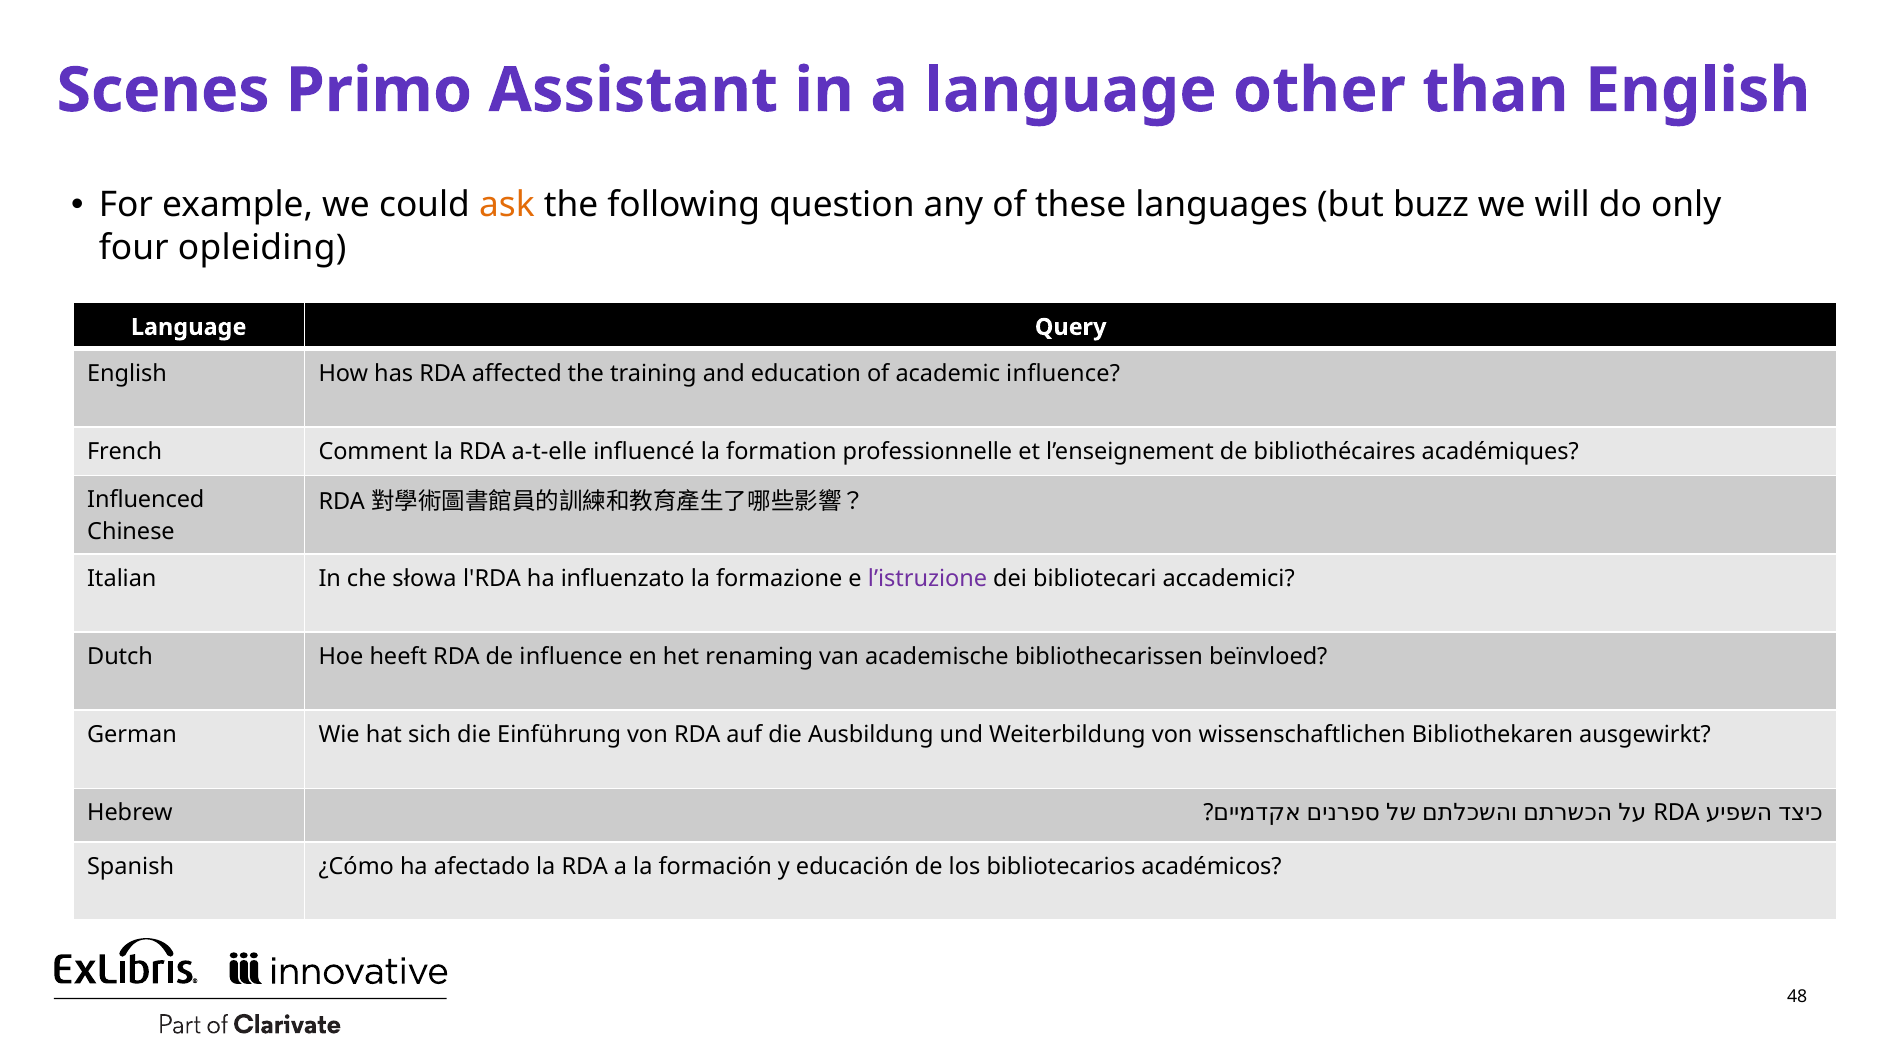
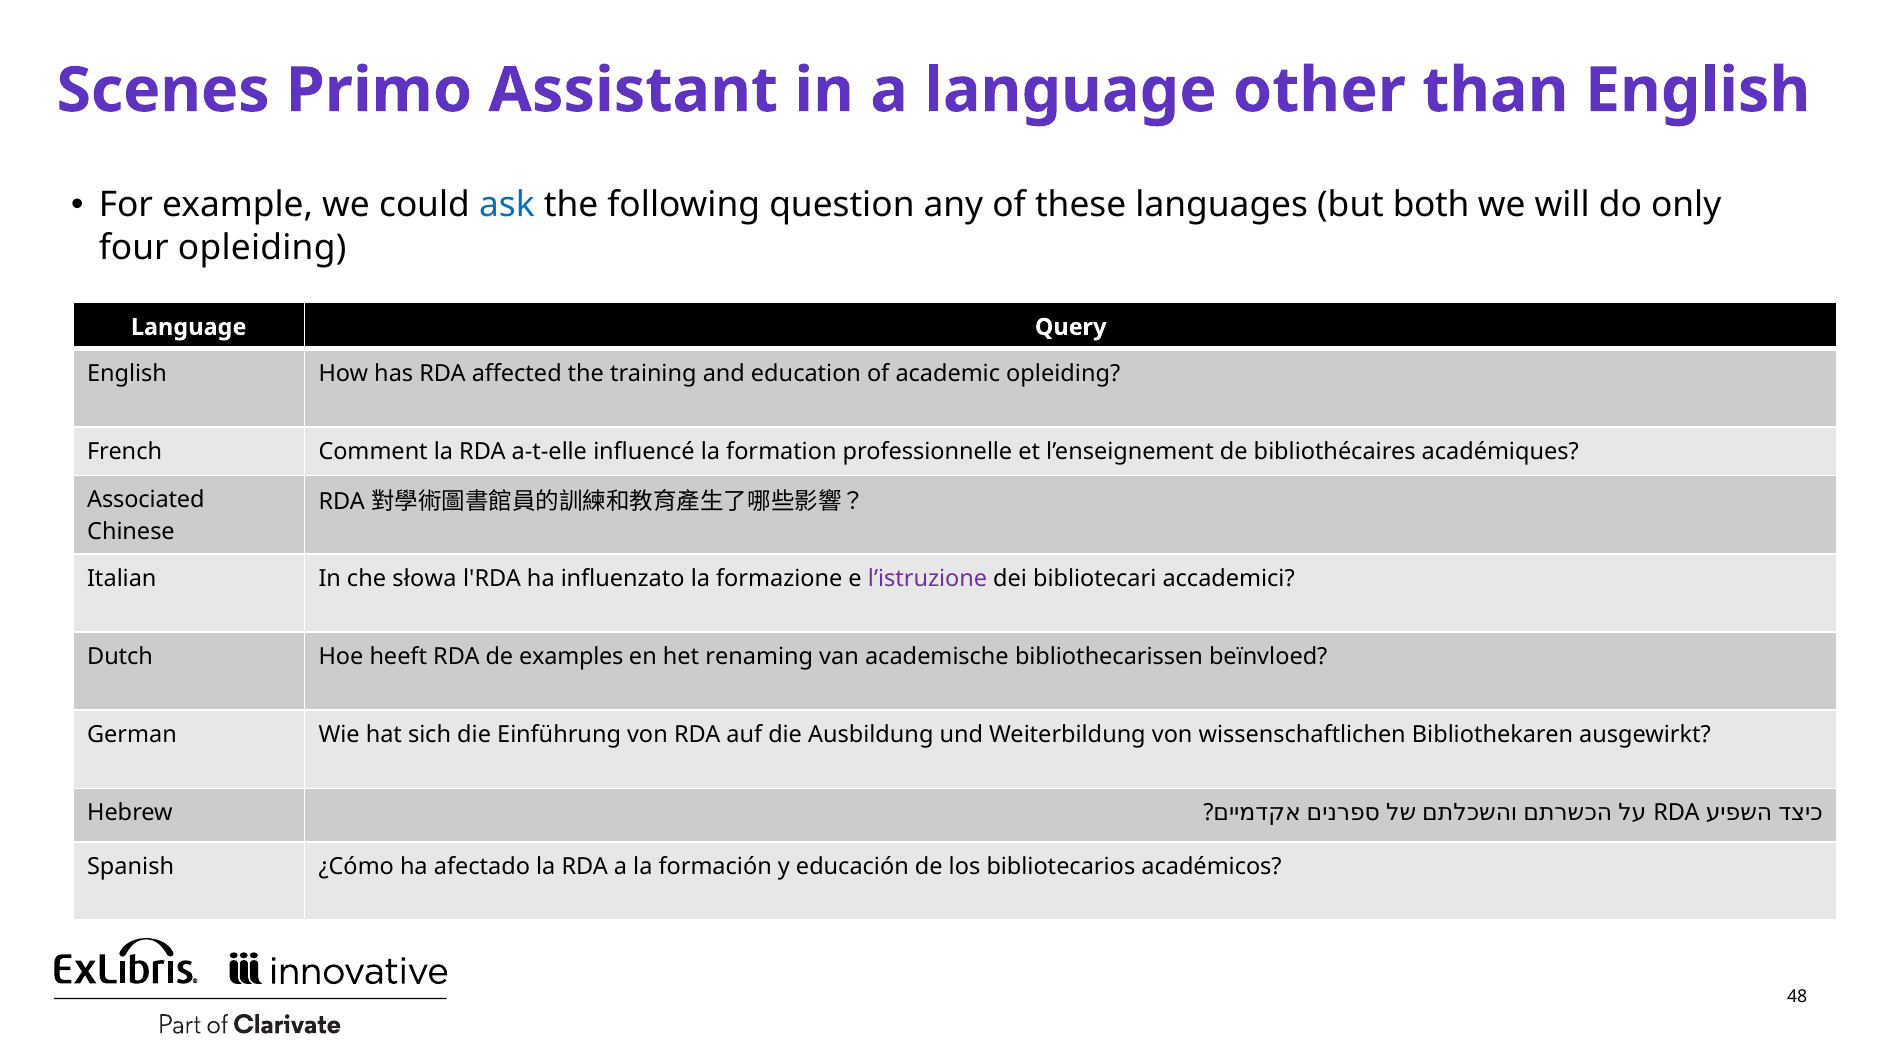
ask colour: orange -> blue
buzz: buzz -> both
academic influence: influence -> opleiding
Influenced: Influenced -> Associated
de influence: influence -> examples
